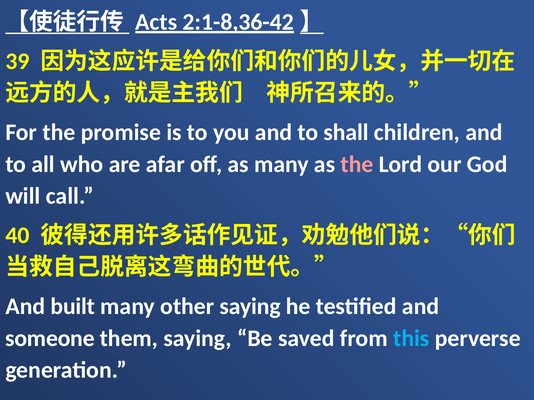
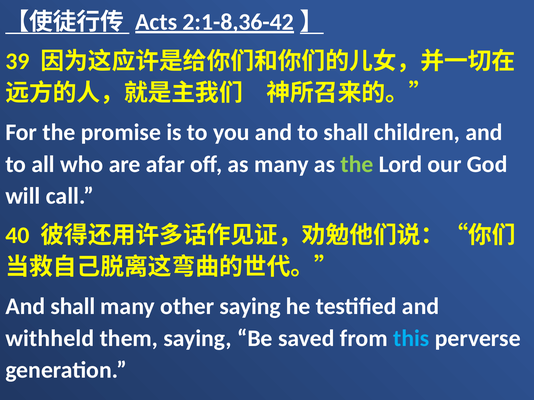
the at (357, 164) colour: pink -> light green
And built: built -> shall
someone: someone -> withheld
